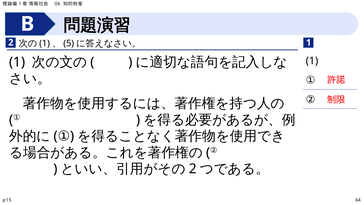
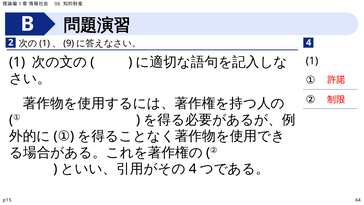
5: 5 -> 9
2 1: 1 -> 4
2 at (193, 169): 2 -> 4
